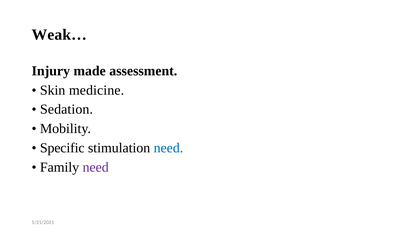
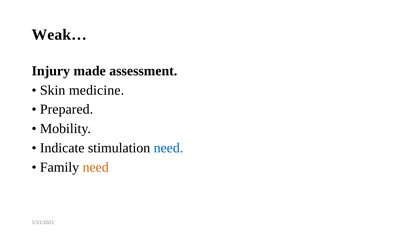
Sedation: Sedation -> Prepared
Specific: Specific -> Indicate
need at (96, 167) colour: purple -> orange
